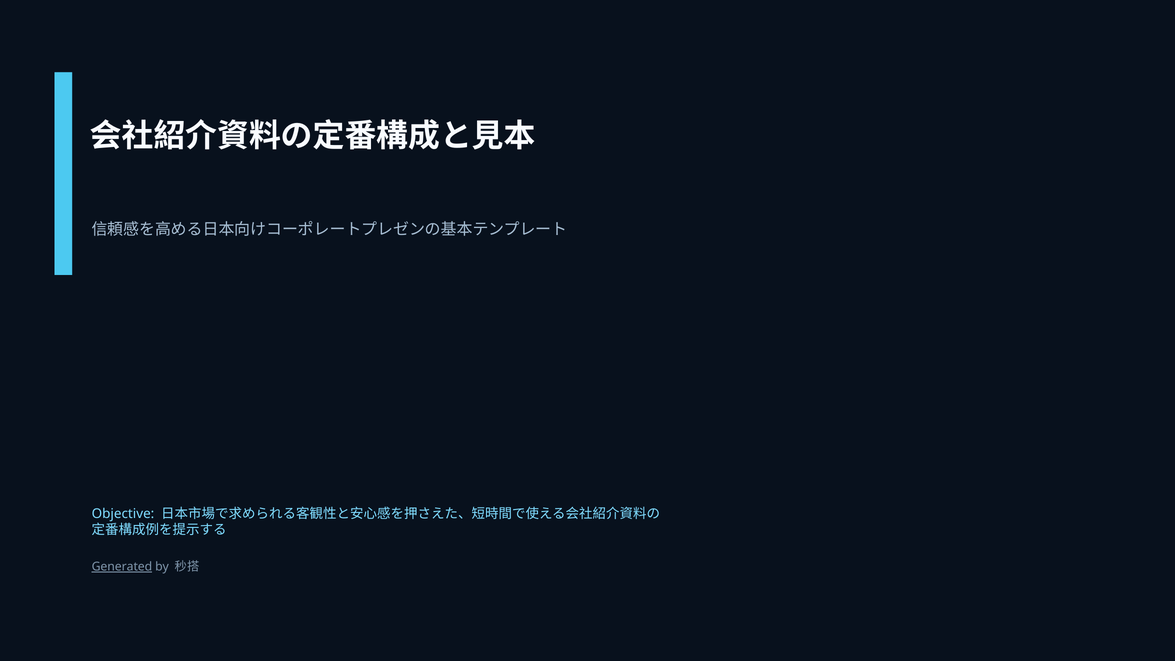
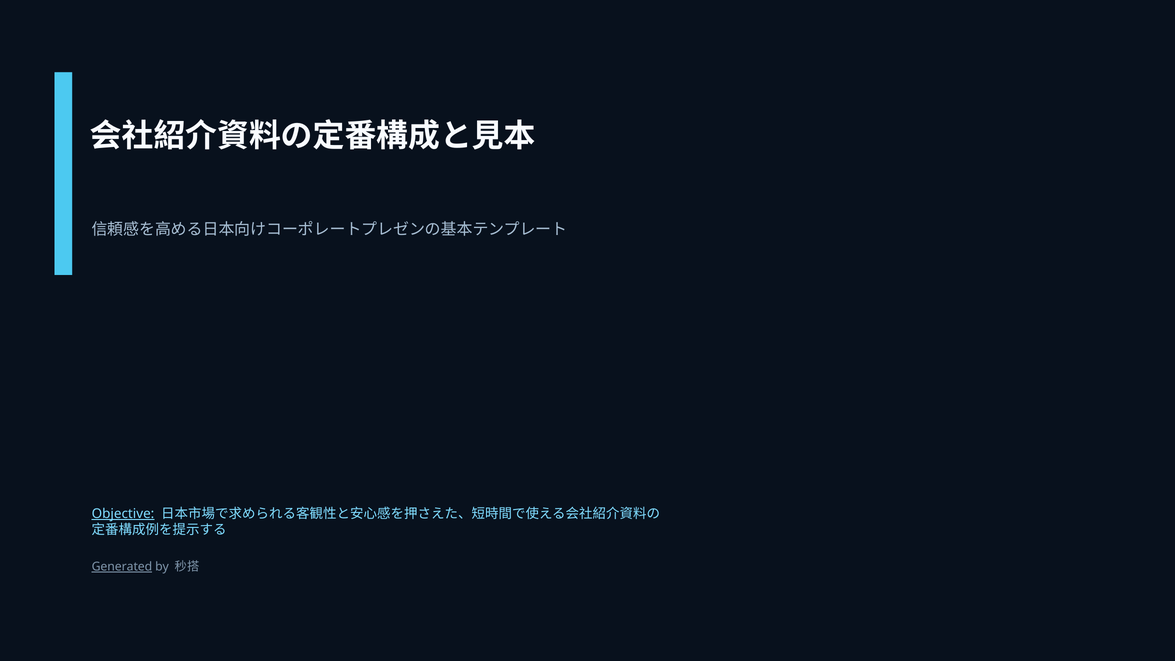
Objective underline: none -> present
